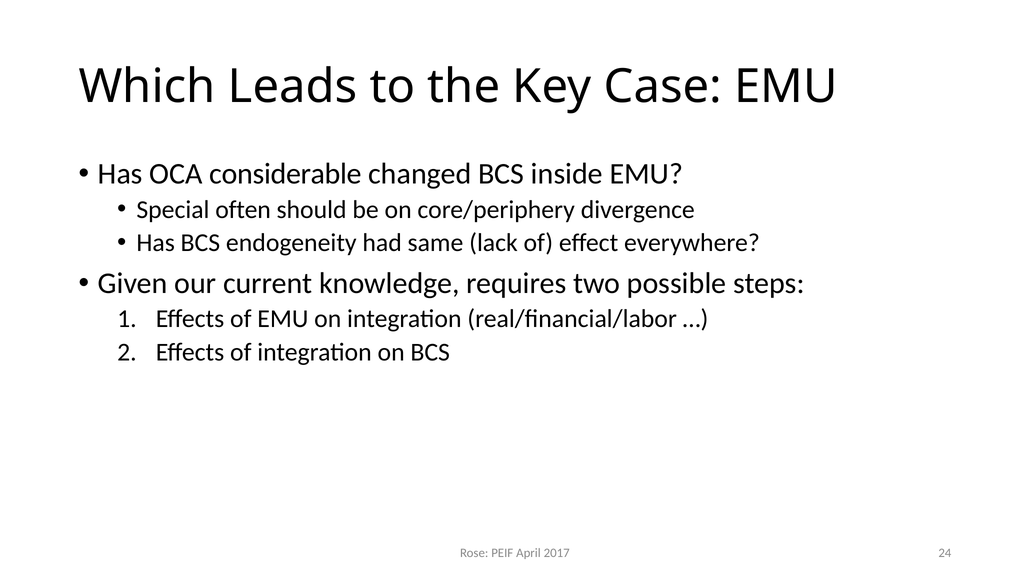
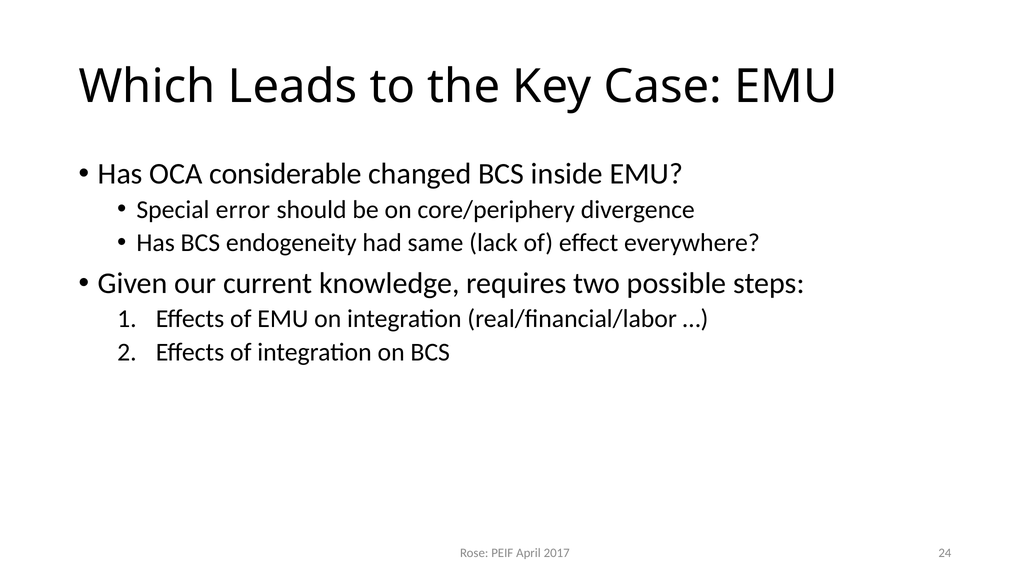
often: often -> error
